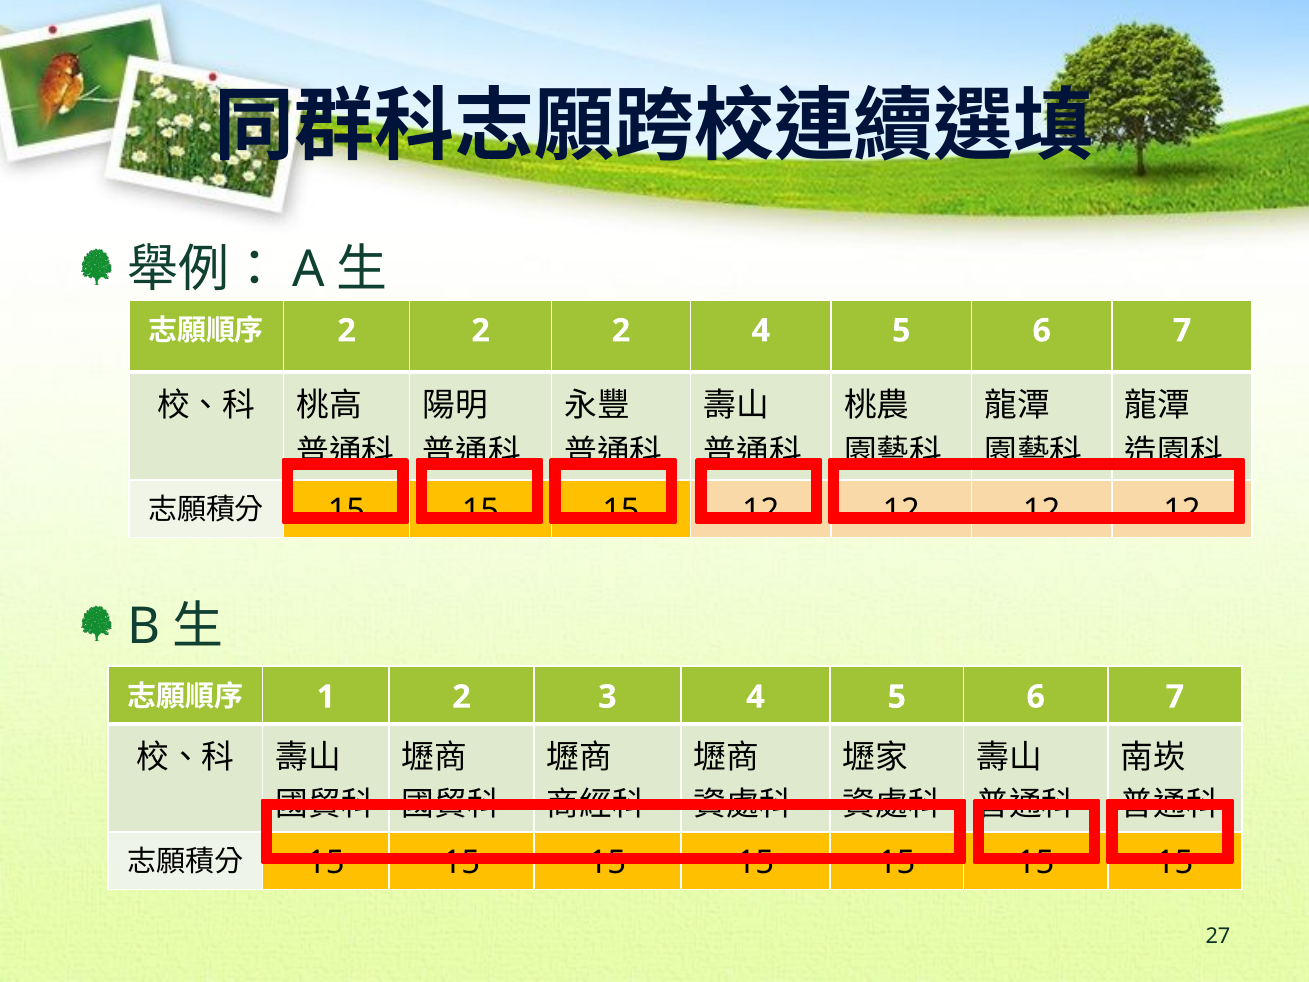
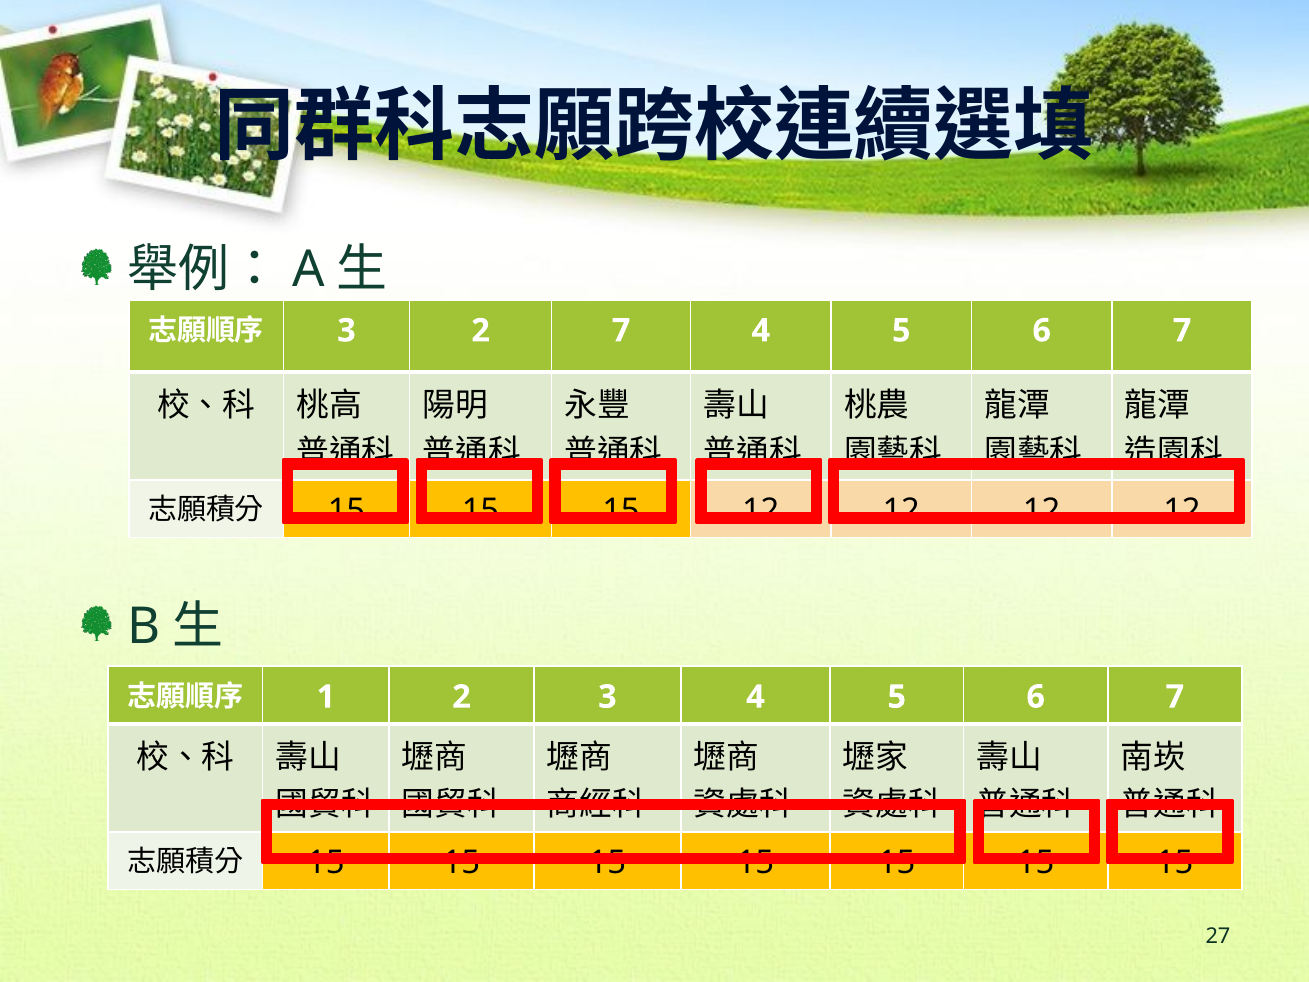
2 at (347, 331): 2 -> 3
2 at (621, 331): 2 -> 7
